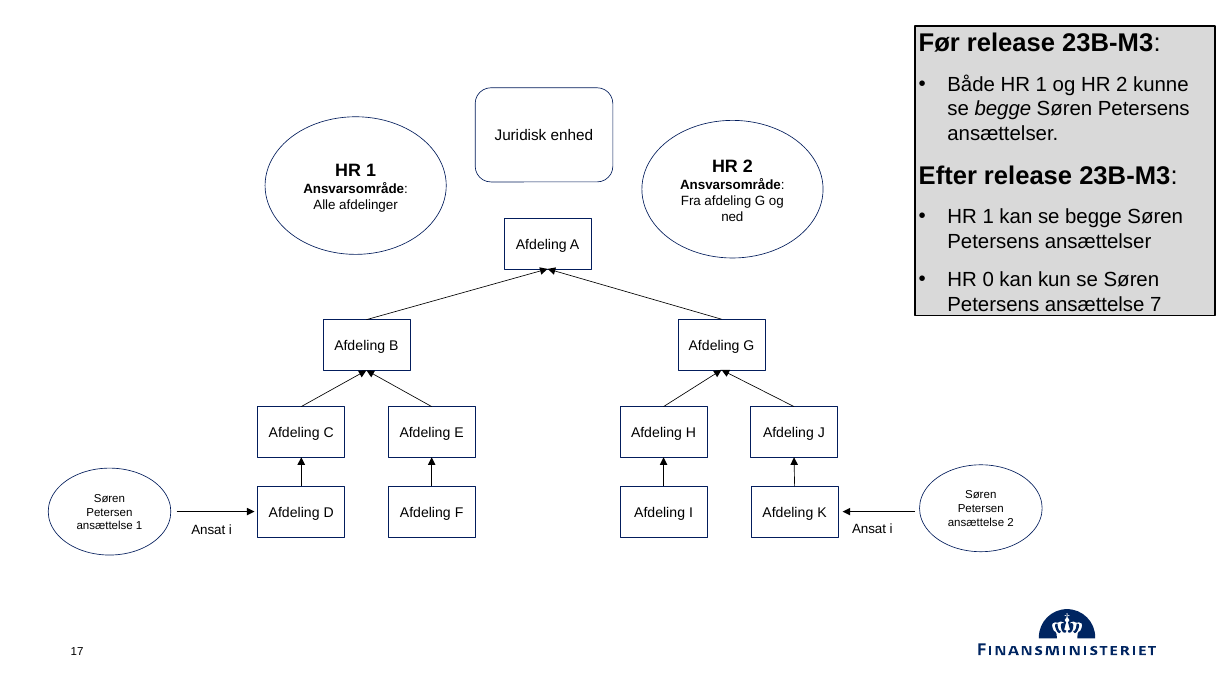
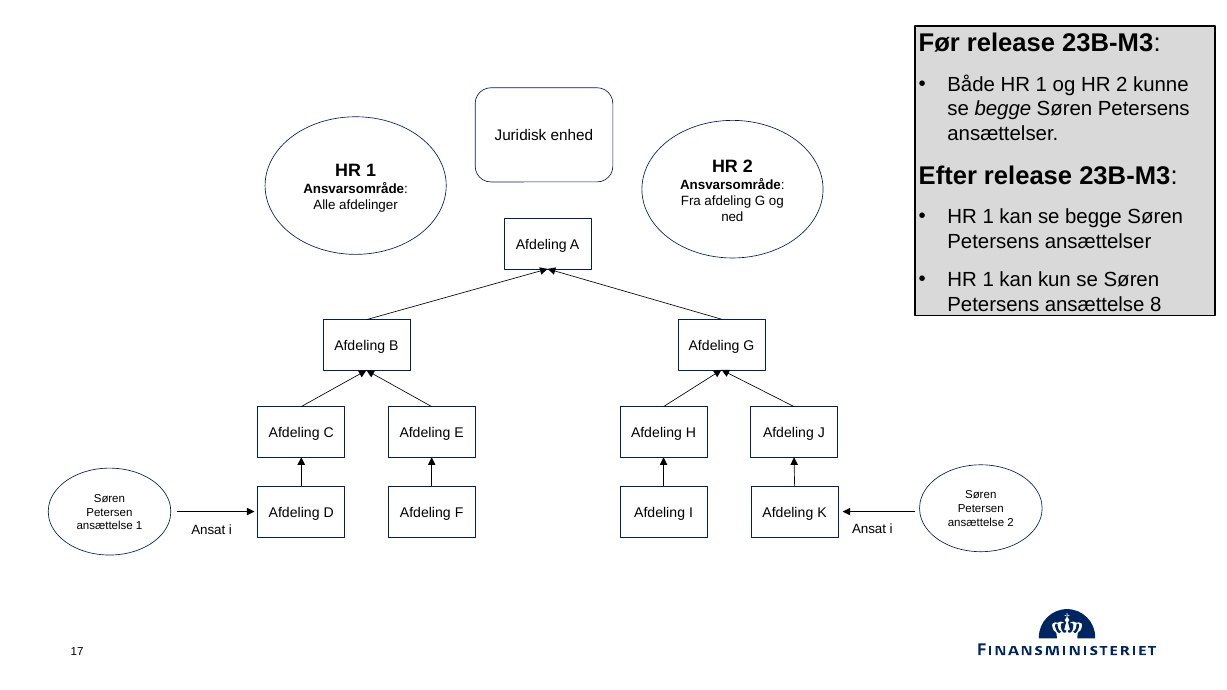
0 at (988, 280): 0 -> 1
7: 7 -> 8
